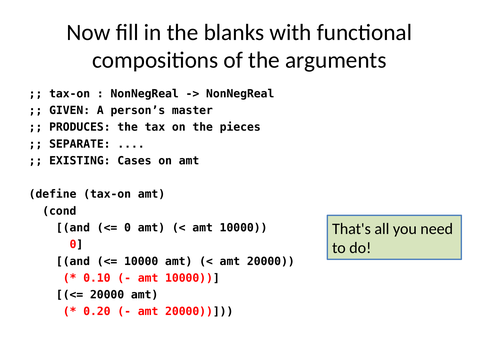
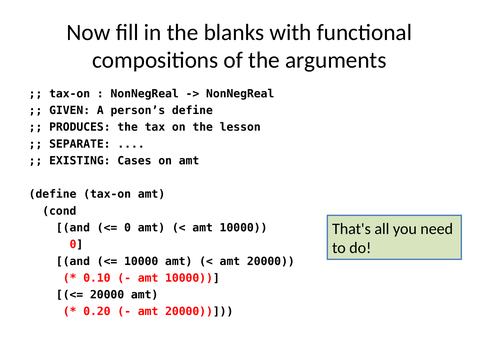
person’s master: master -> define
pieces: pieces -> lesson
